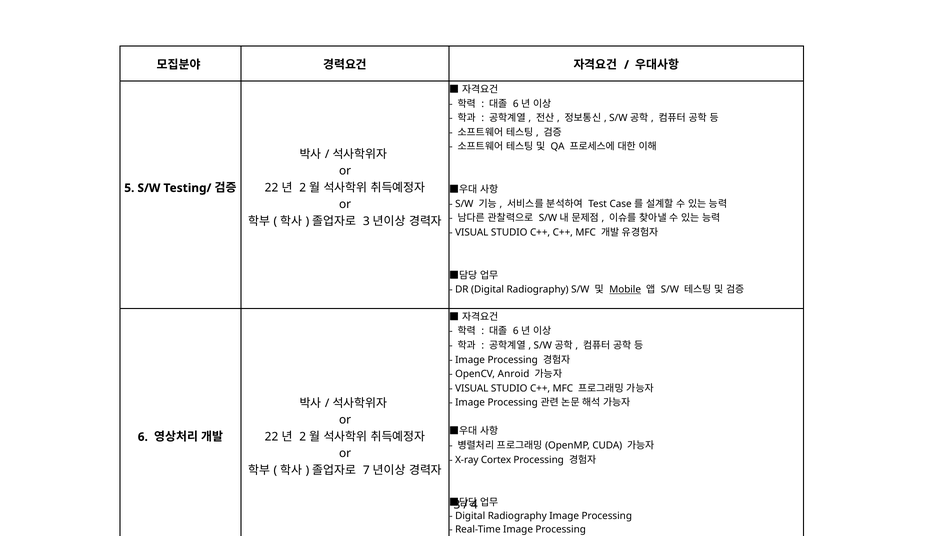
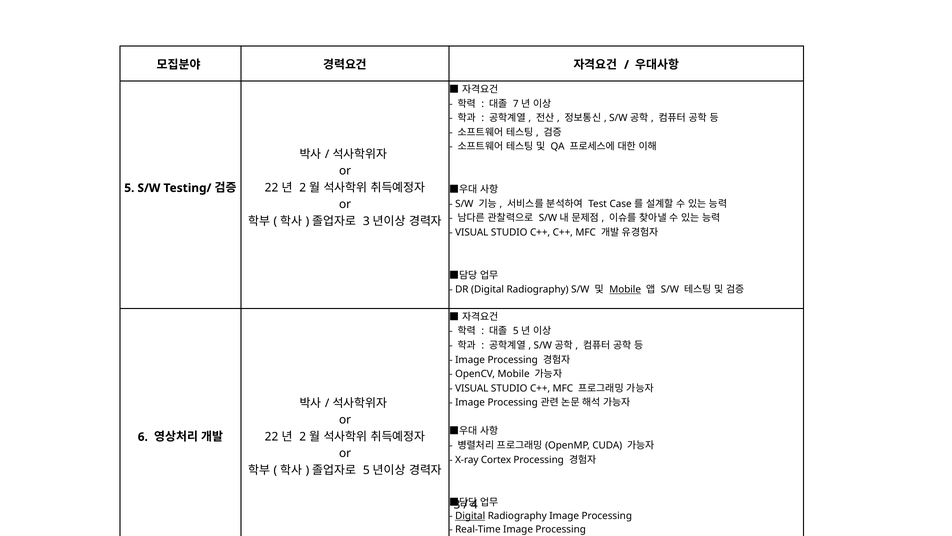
6 at (516, 104): 6 -> 7
6 at (516, 331): 6 -> 5
OpenCV Anroid: Anroid -> Mobile
7 at (366, 470): 7 -> 5
Digital at (470, 516) underline: none -> present
